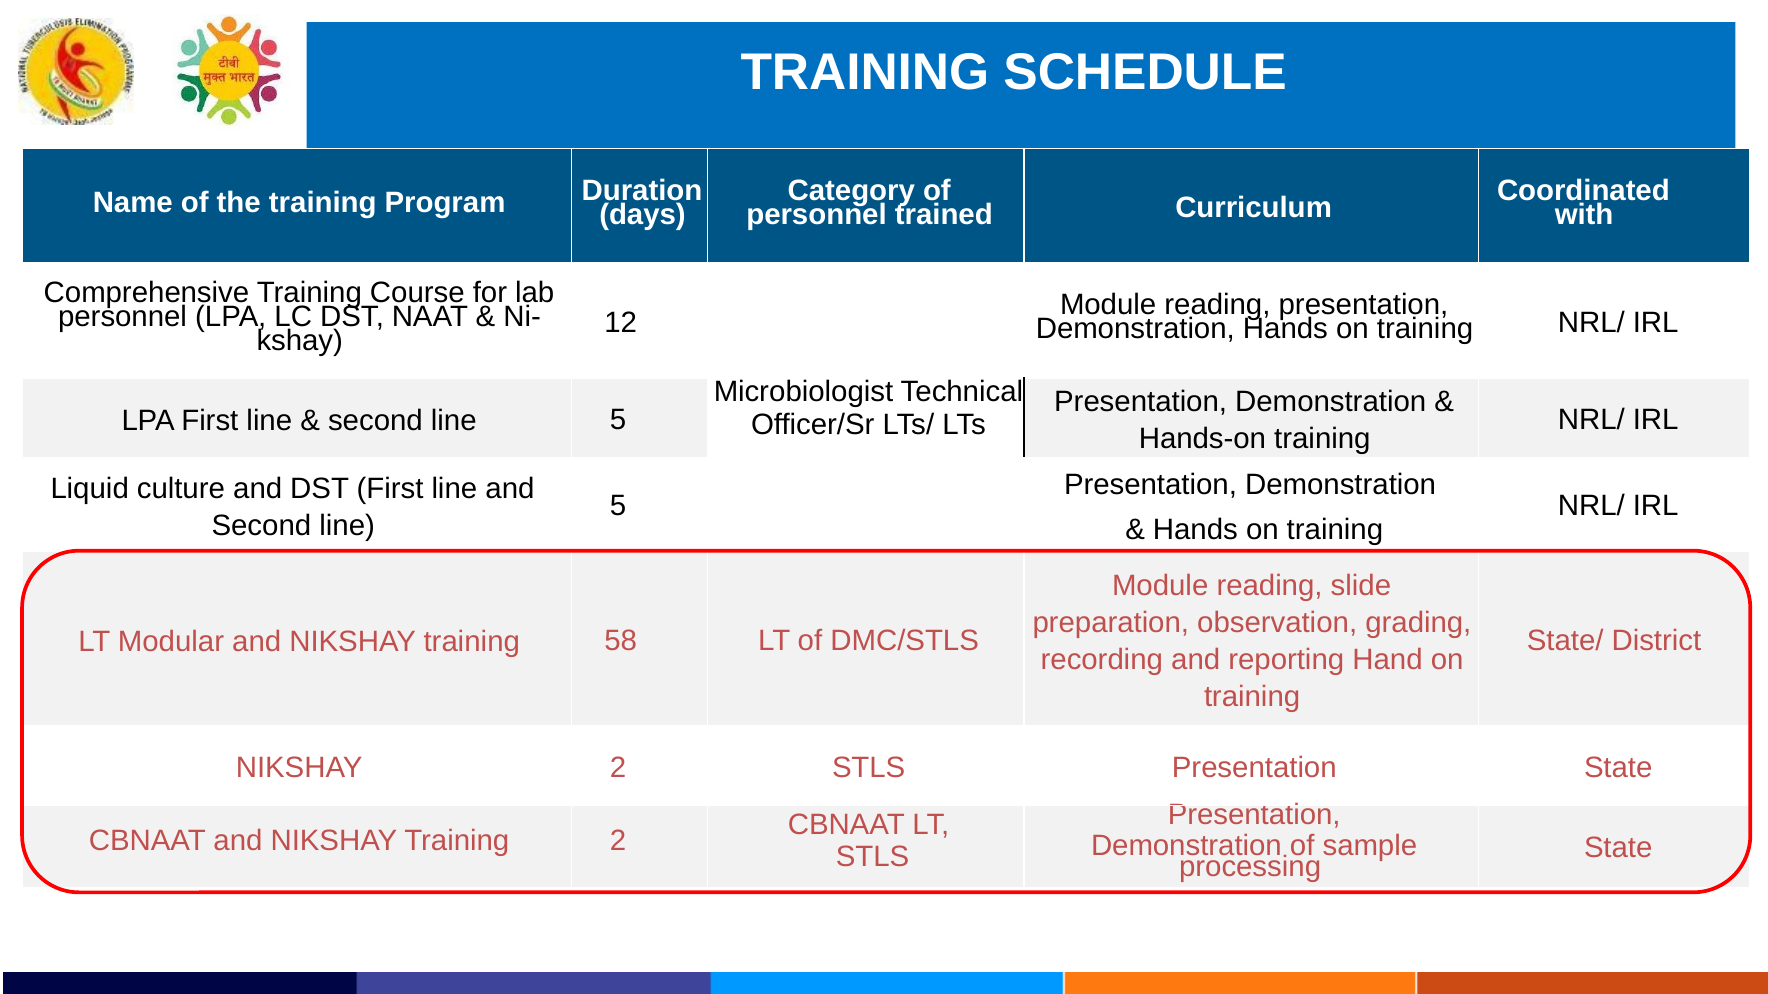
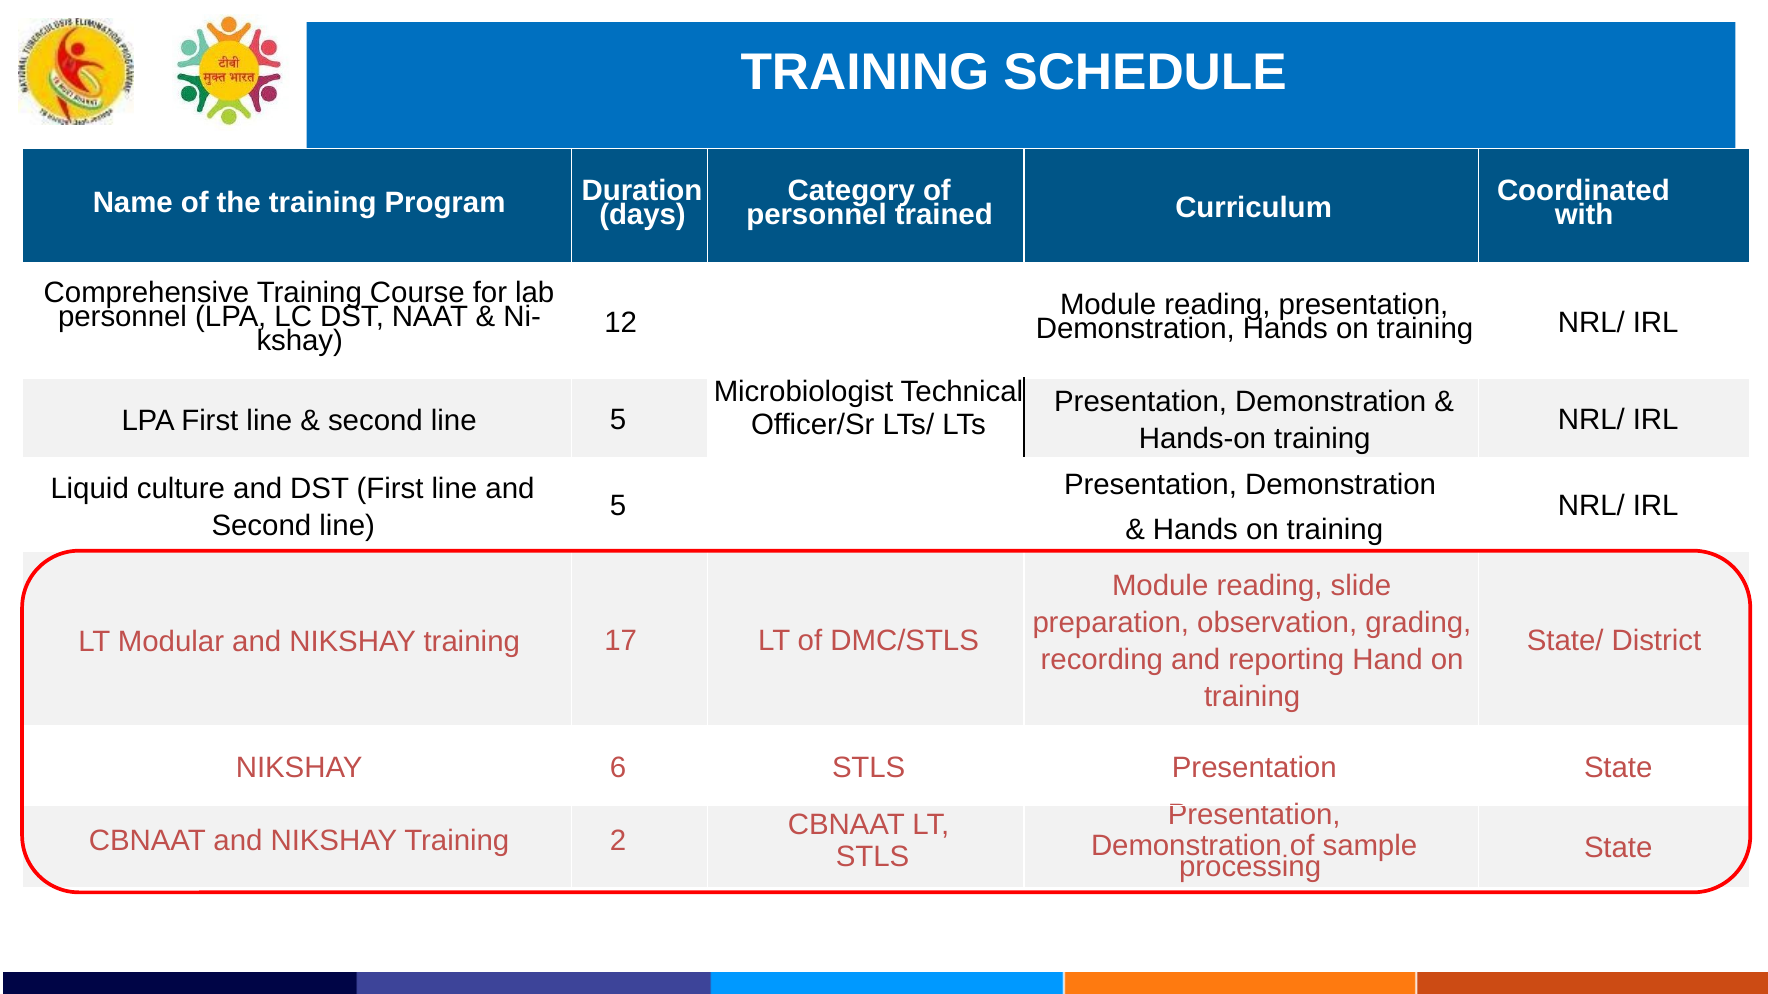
58: 58 -> 17
NIKSHAY 2: 2 -> 6
